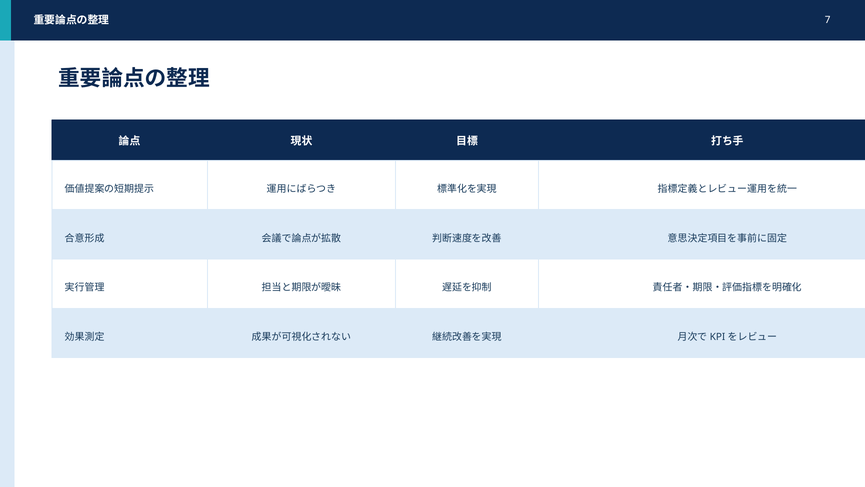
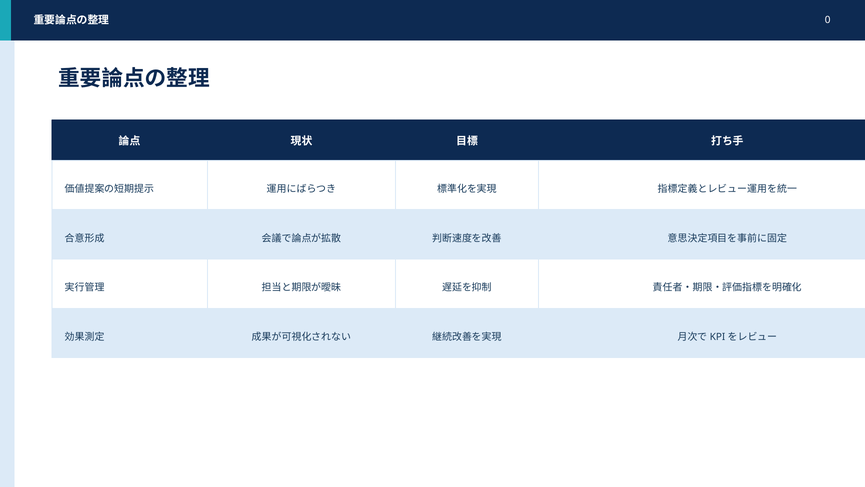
7: 7 -> 0
